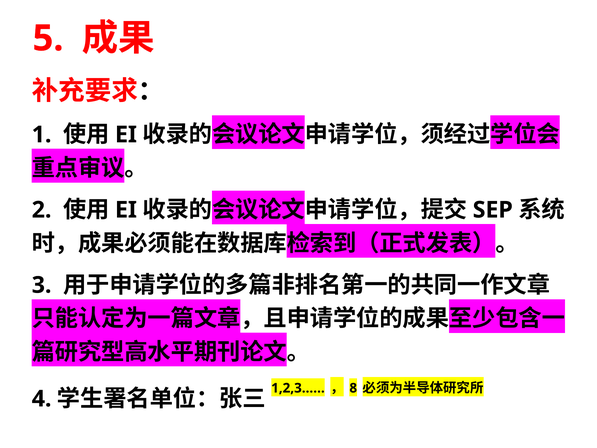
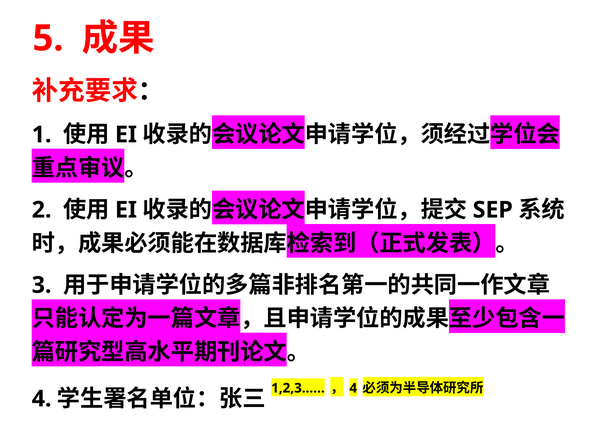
8 at (353, 388): 8 -> 4
